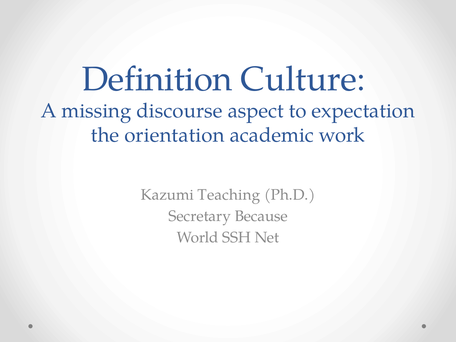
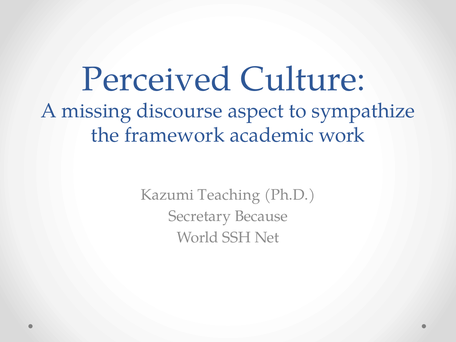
Definition: Definition -> Perceived
expectation: expectation -> sympathize
orientation: orientation -> framework
